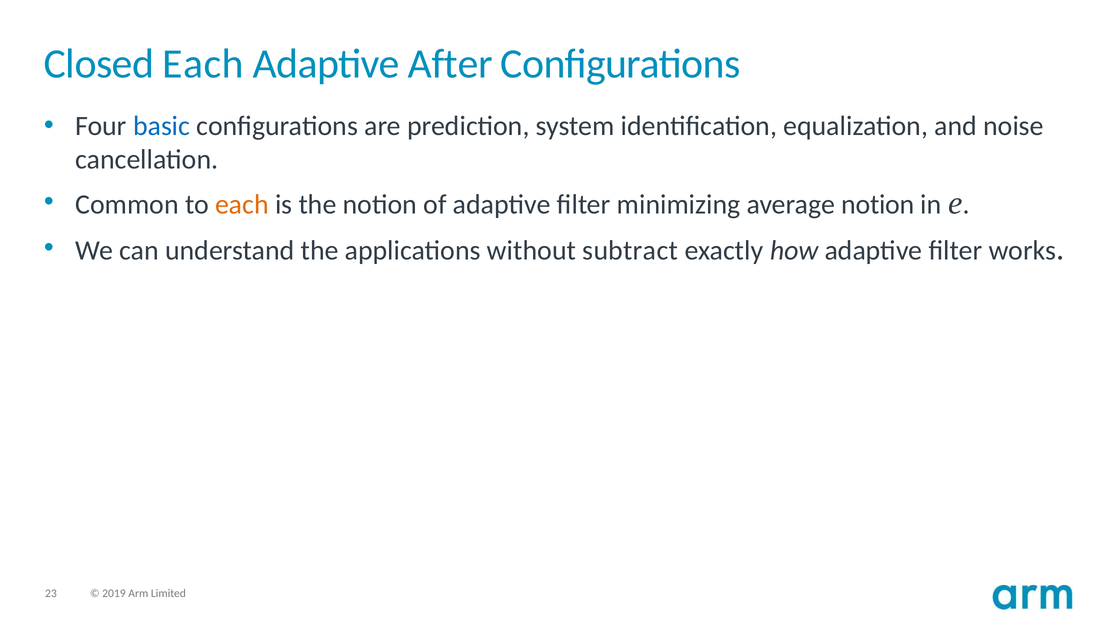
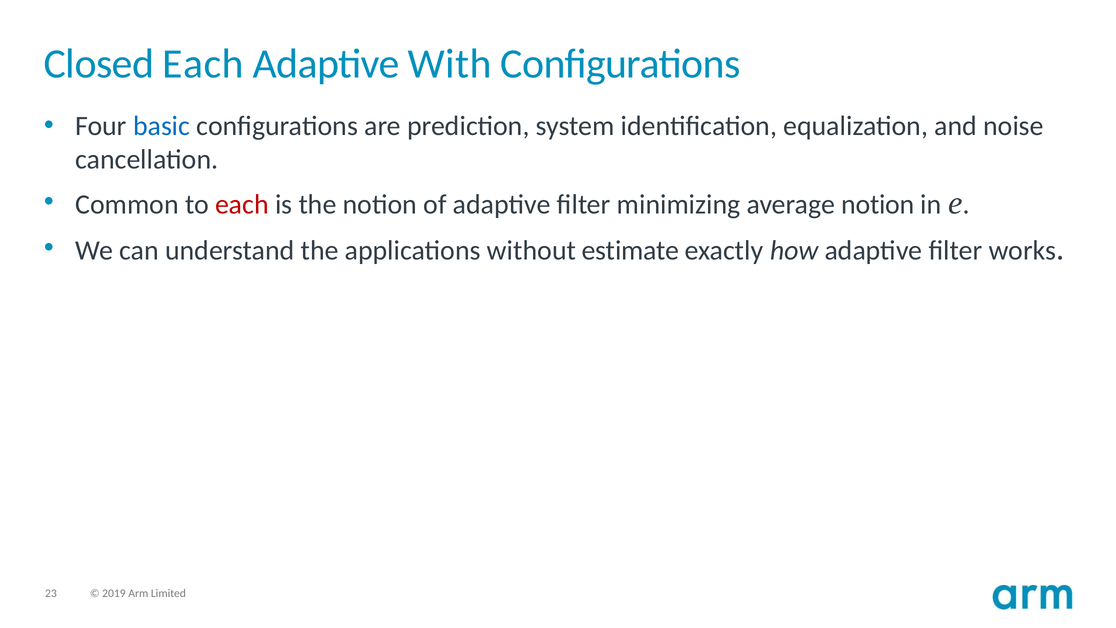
After: After -> With
each at (242, 204) colour: orange -> red
subtract: subtract -> estimate
